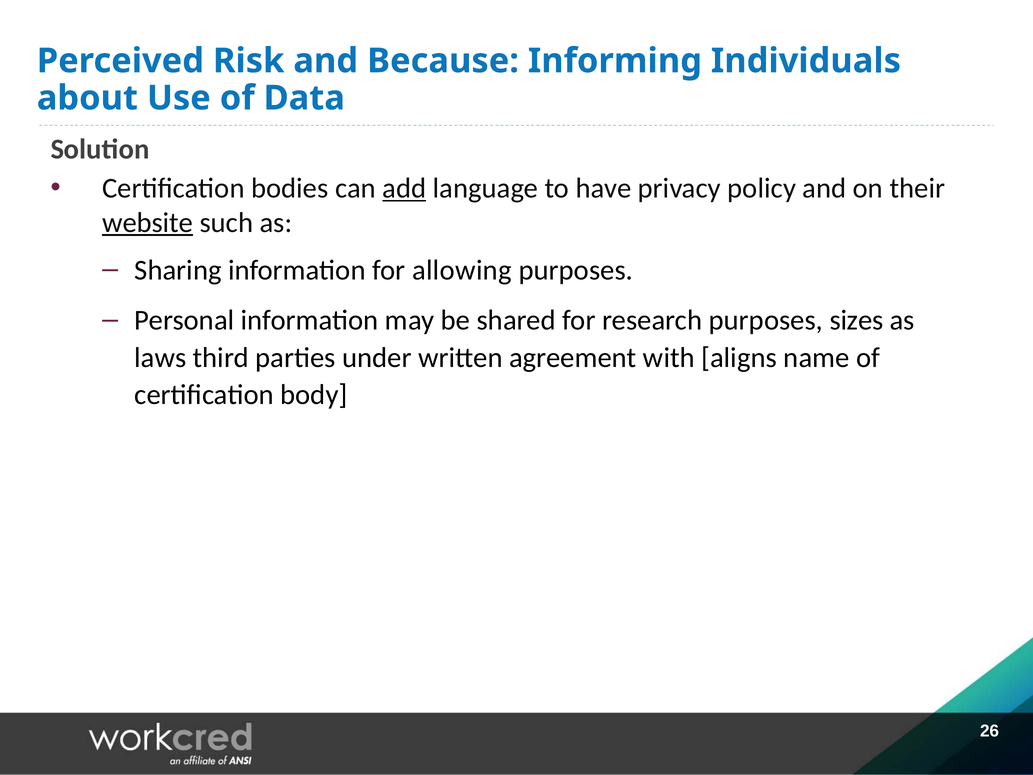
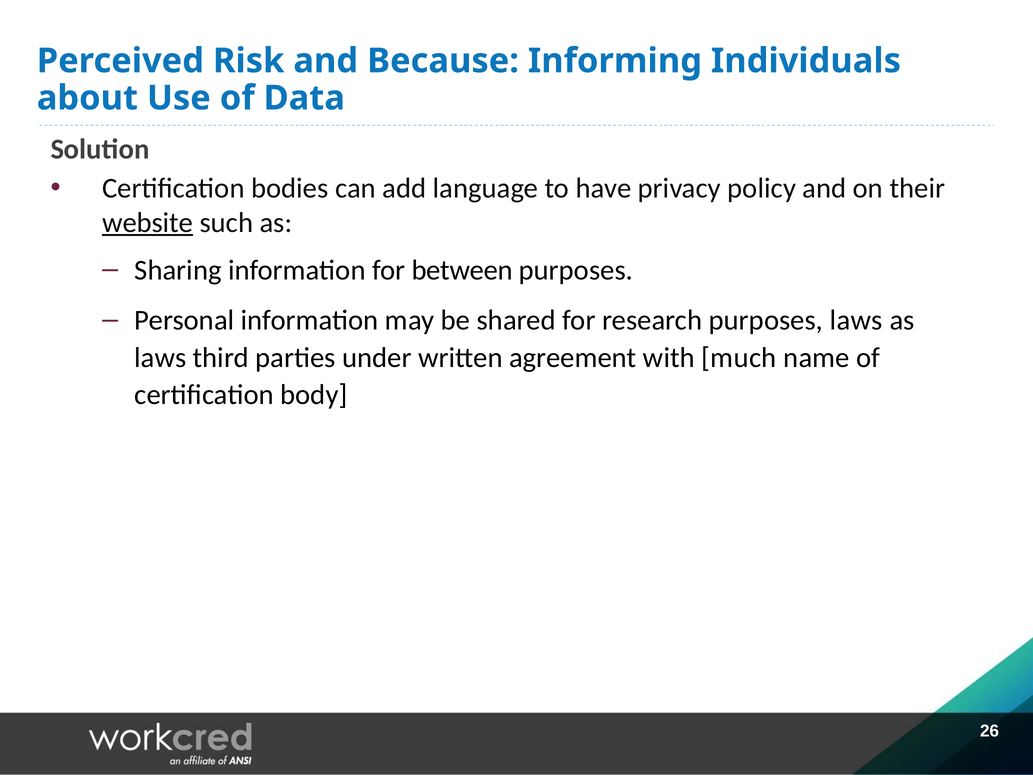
add underline: present -> none
allowing: allowing -> between
purposes sizes: sizes -> laws
aligns: aligns -> much
